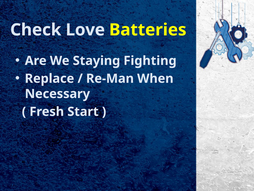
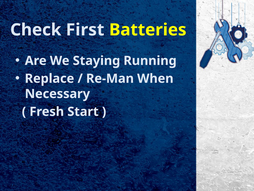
Love: Love -> First
Fighting: Fighting -> Running
